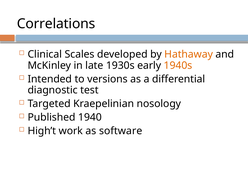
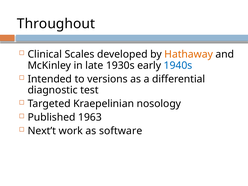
Correlations: Correlations -> Throughout
1940s colour: orange -> blue
1940: 1940 -> 1963
High’t: High’t -> Next’t
